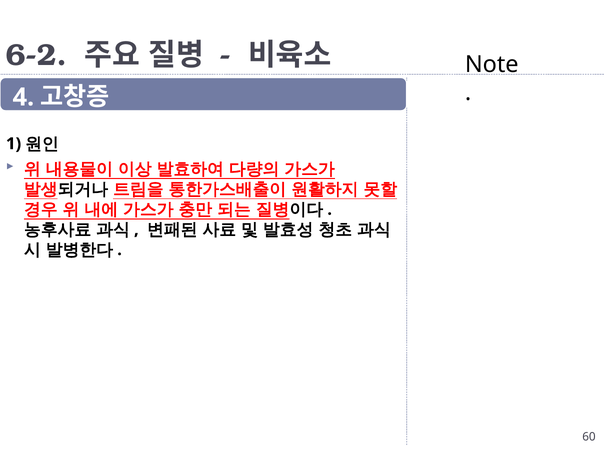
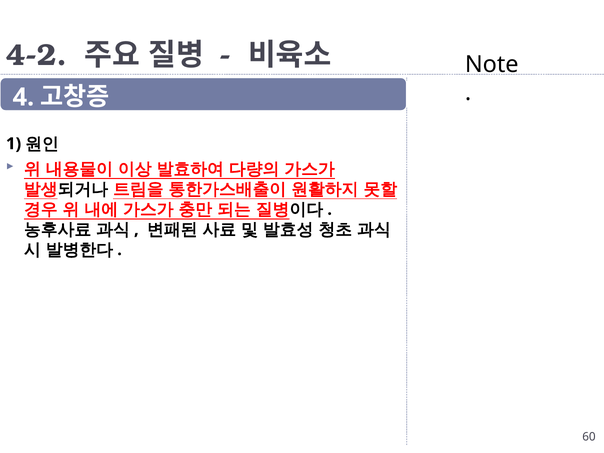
6-2: 6-2 -> 4-2
